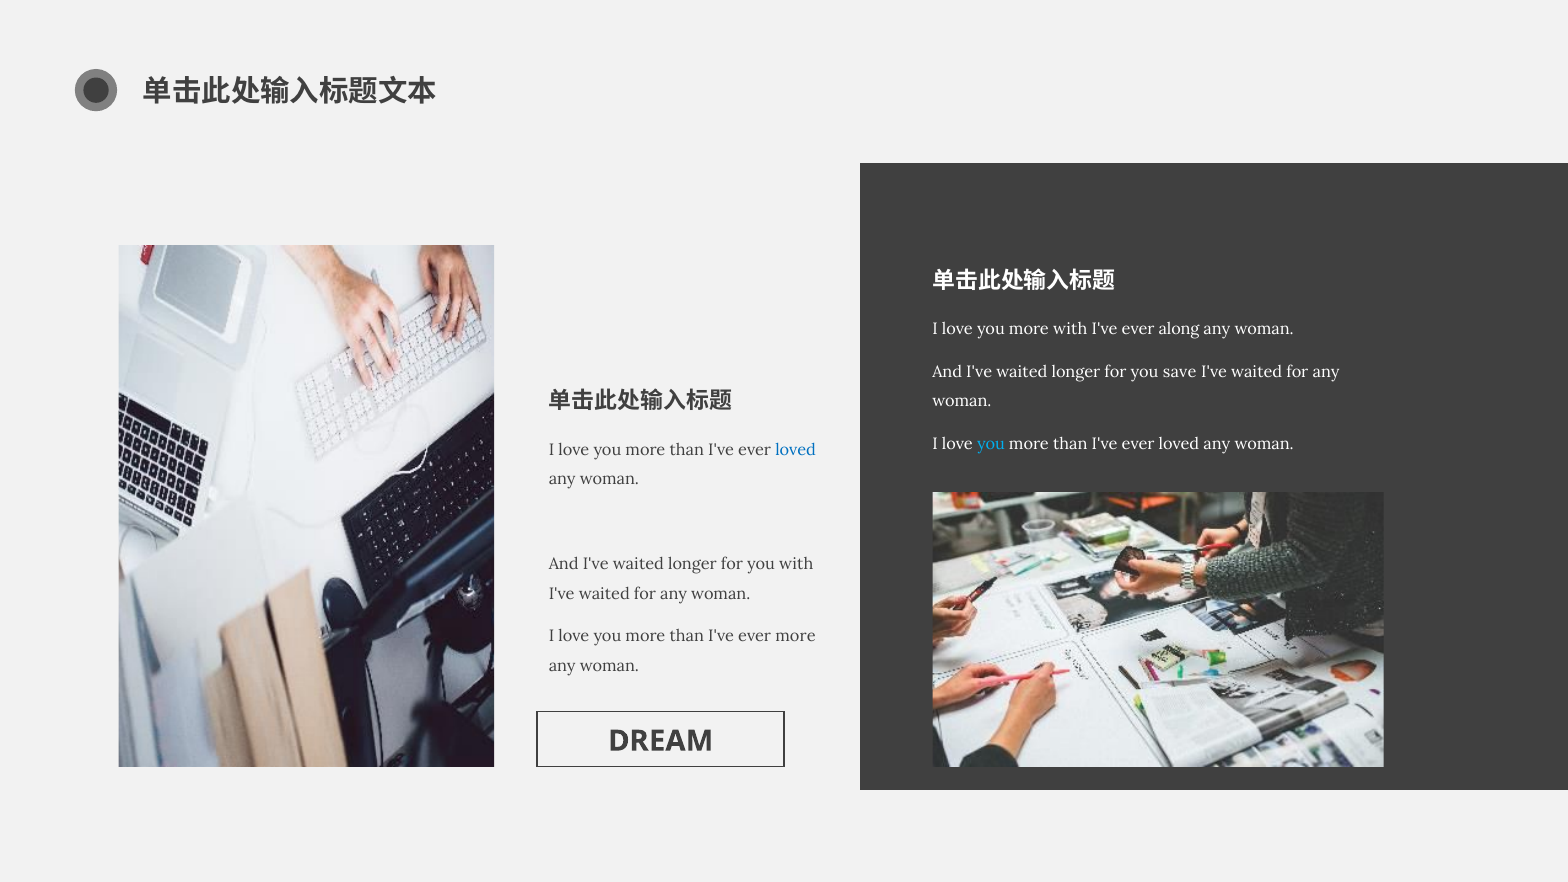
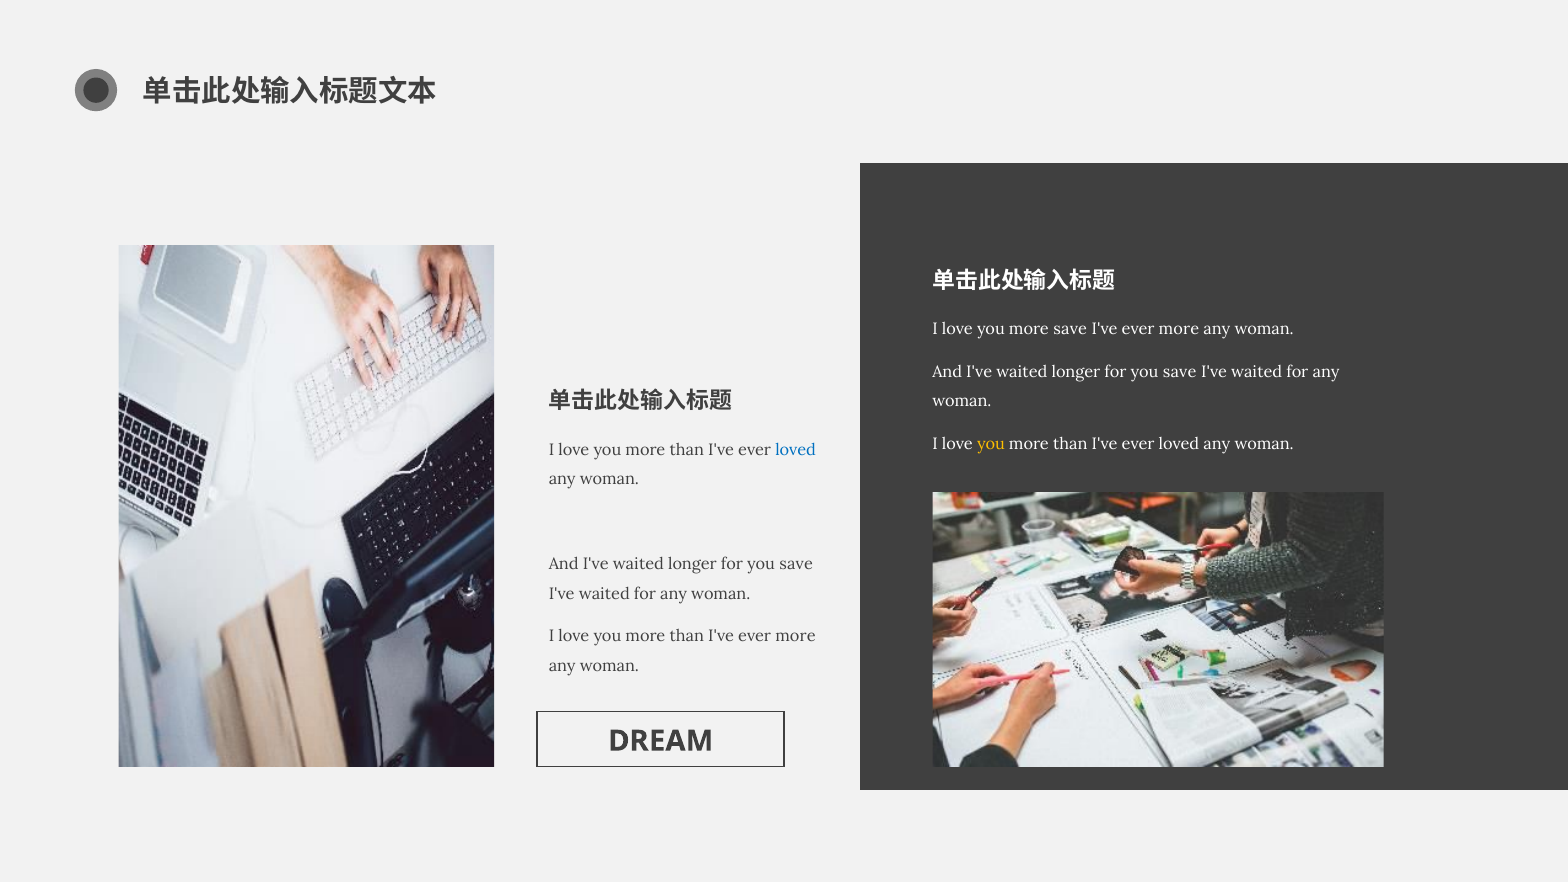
more with: with -> save
along at (1179, 329): along -> more
you at (991, 444) colour: light blue -> yellow
with at (796, 564): with -> save
